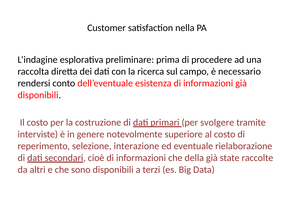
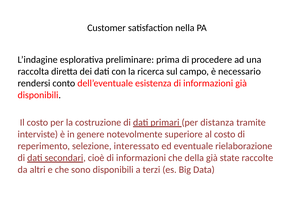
svolgere: svolgere -> distanza
interazione: interazione -> interessato
